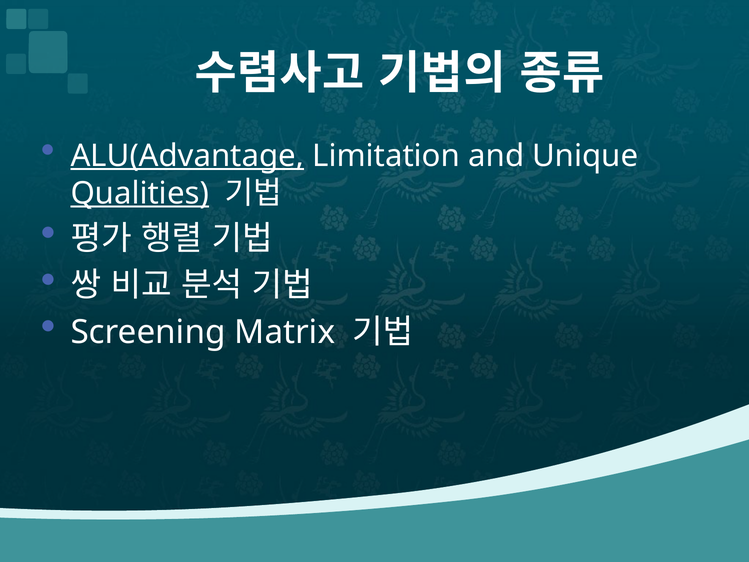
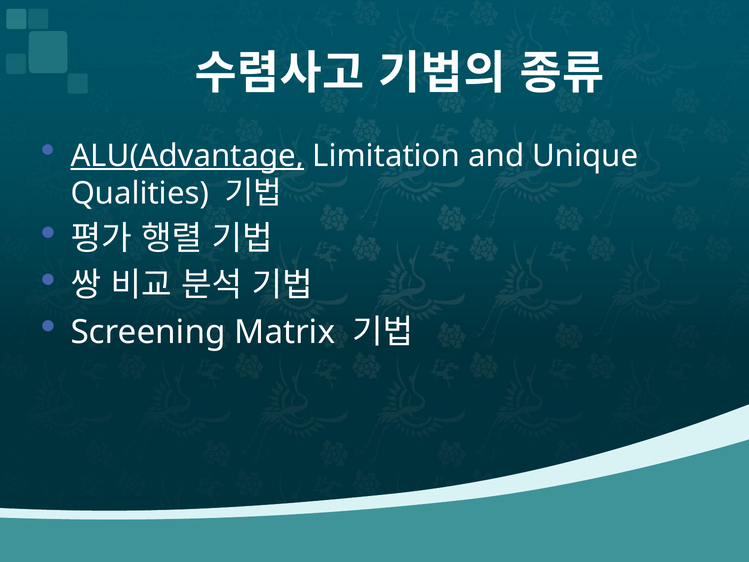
Qualities underline: present -> none
